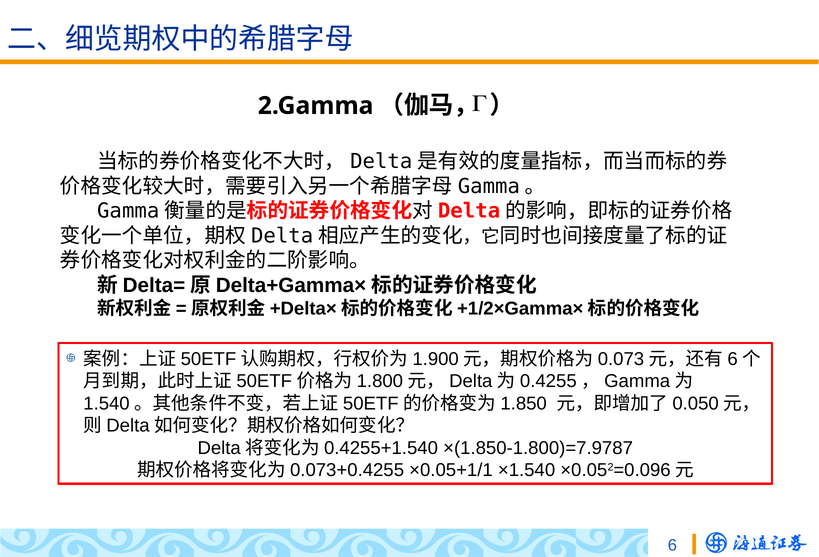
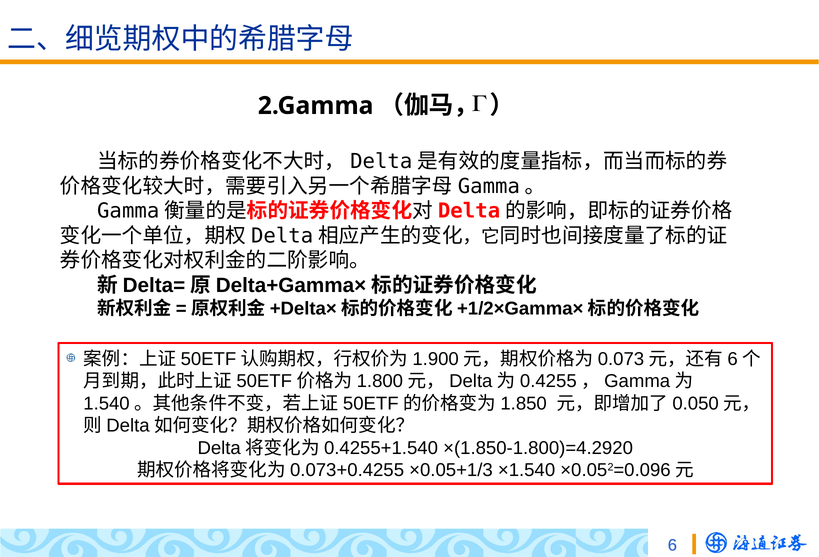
×(1.850-1.800)=7.9787: ×(1.850-1.800)=7.9787 -> ×(1.850-1.800)=4.2920
×0.05+1/1: ×0.05+1/1 -> ×0.05+1/3
